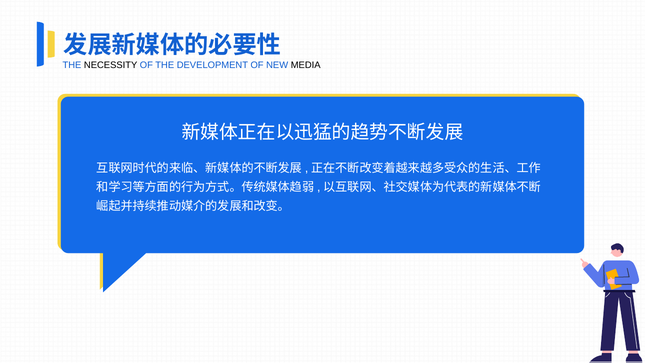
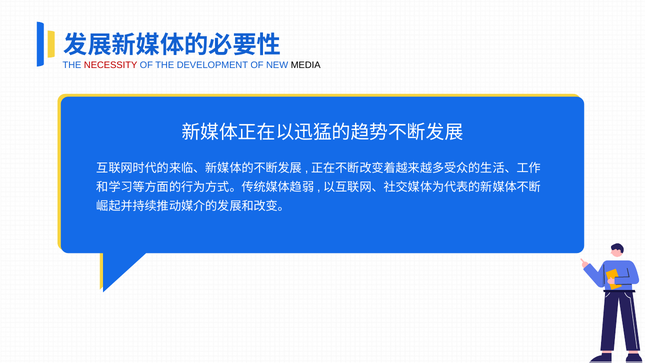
NECESSITY colour: black -> red
